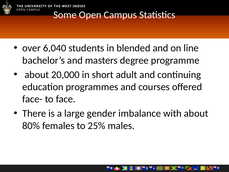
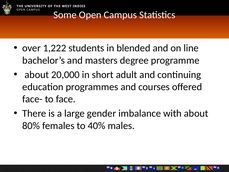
6,040: 6,040 -> 1,222
25%: 25% -> 40%
